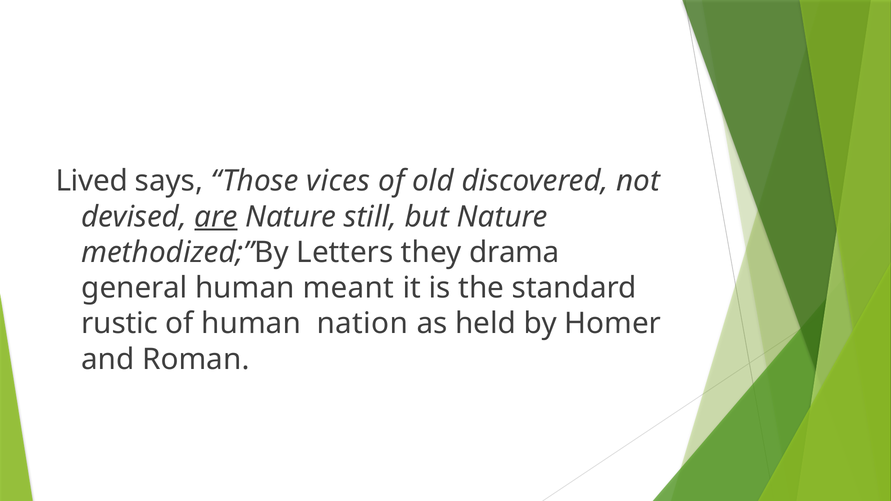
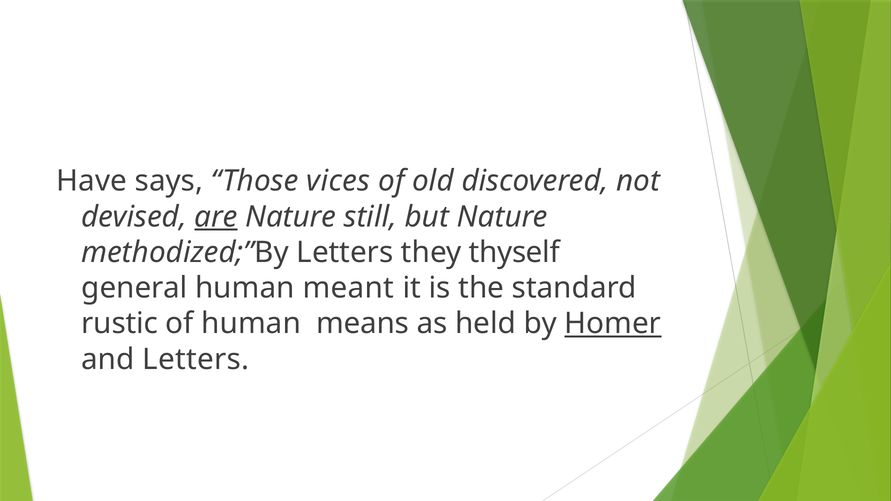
Lived: Lived -> Have
drama: drama -> thyself
nation: nation -> means
Homer underline: none -> present
and Roman: Roman -> Letters
